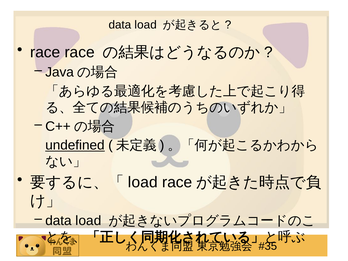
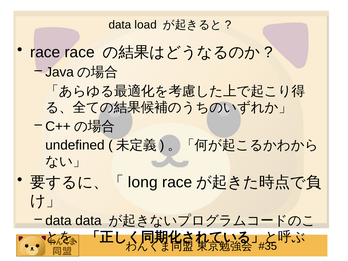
undefined underline: present -> none
load at (143, 182): load -> long
load at (88, 221): load -> data
